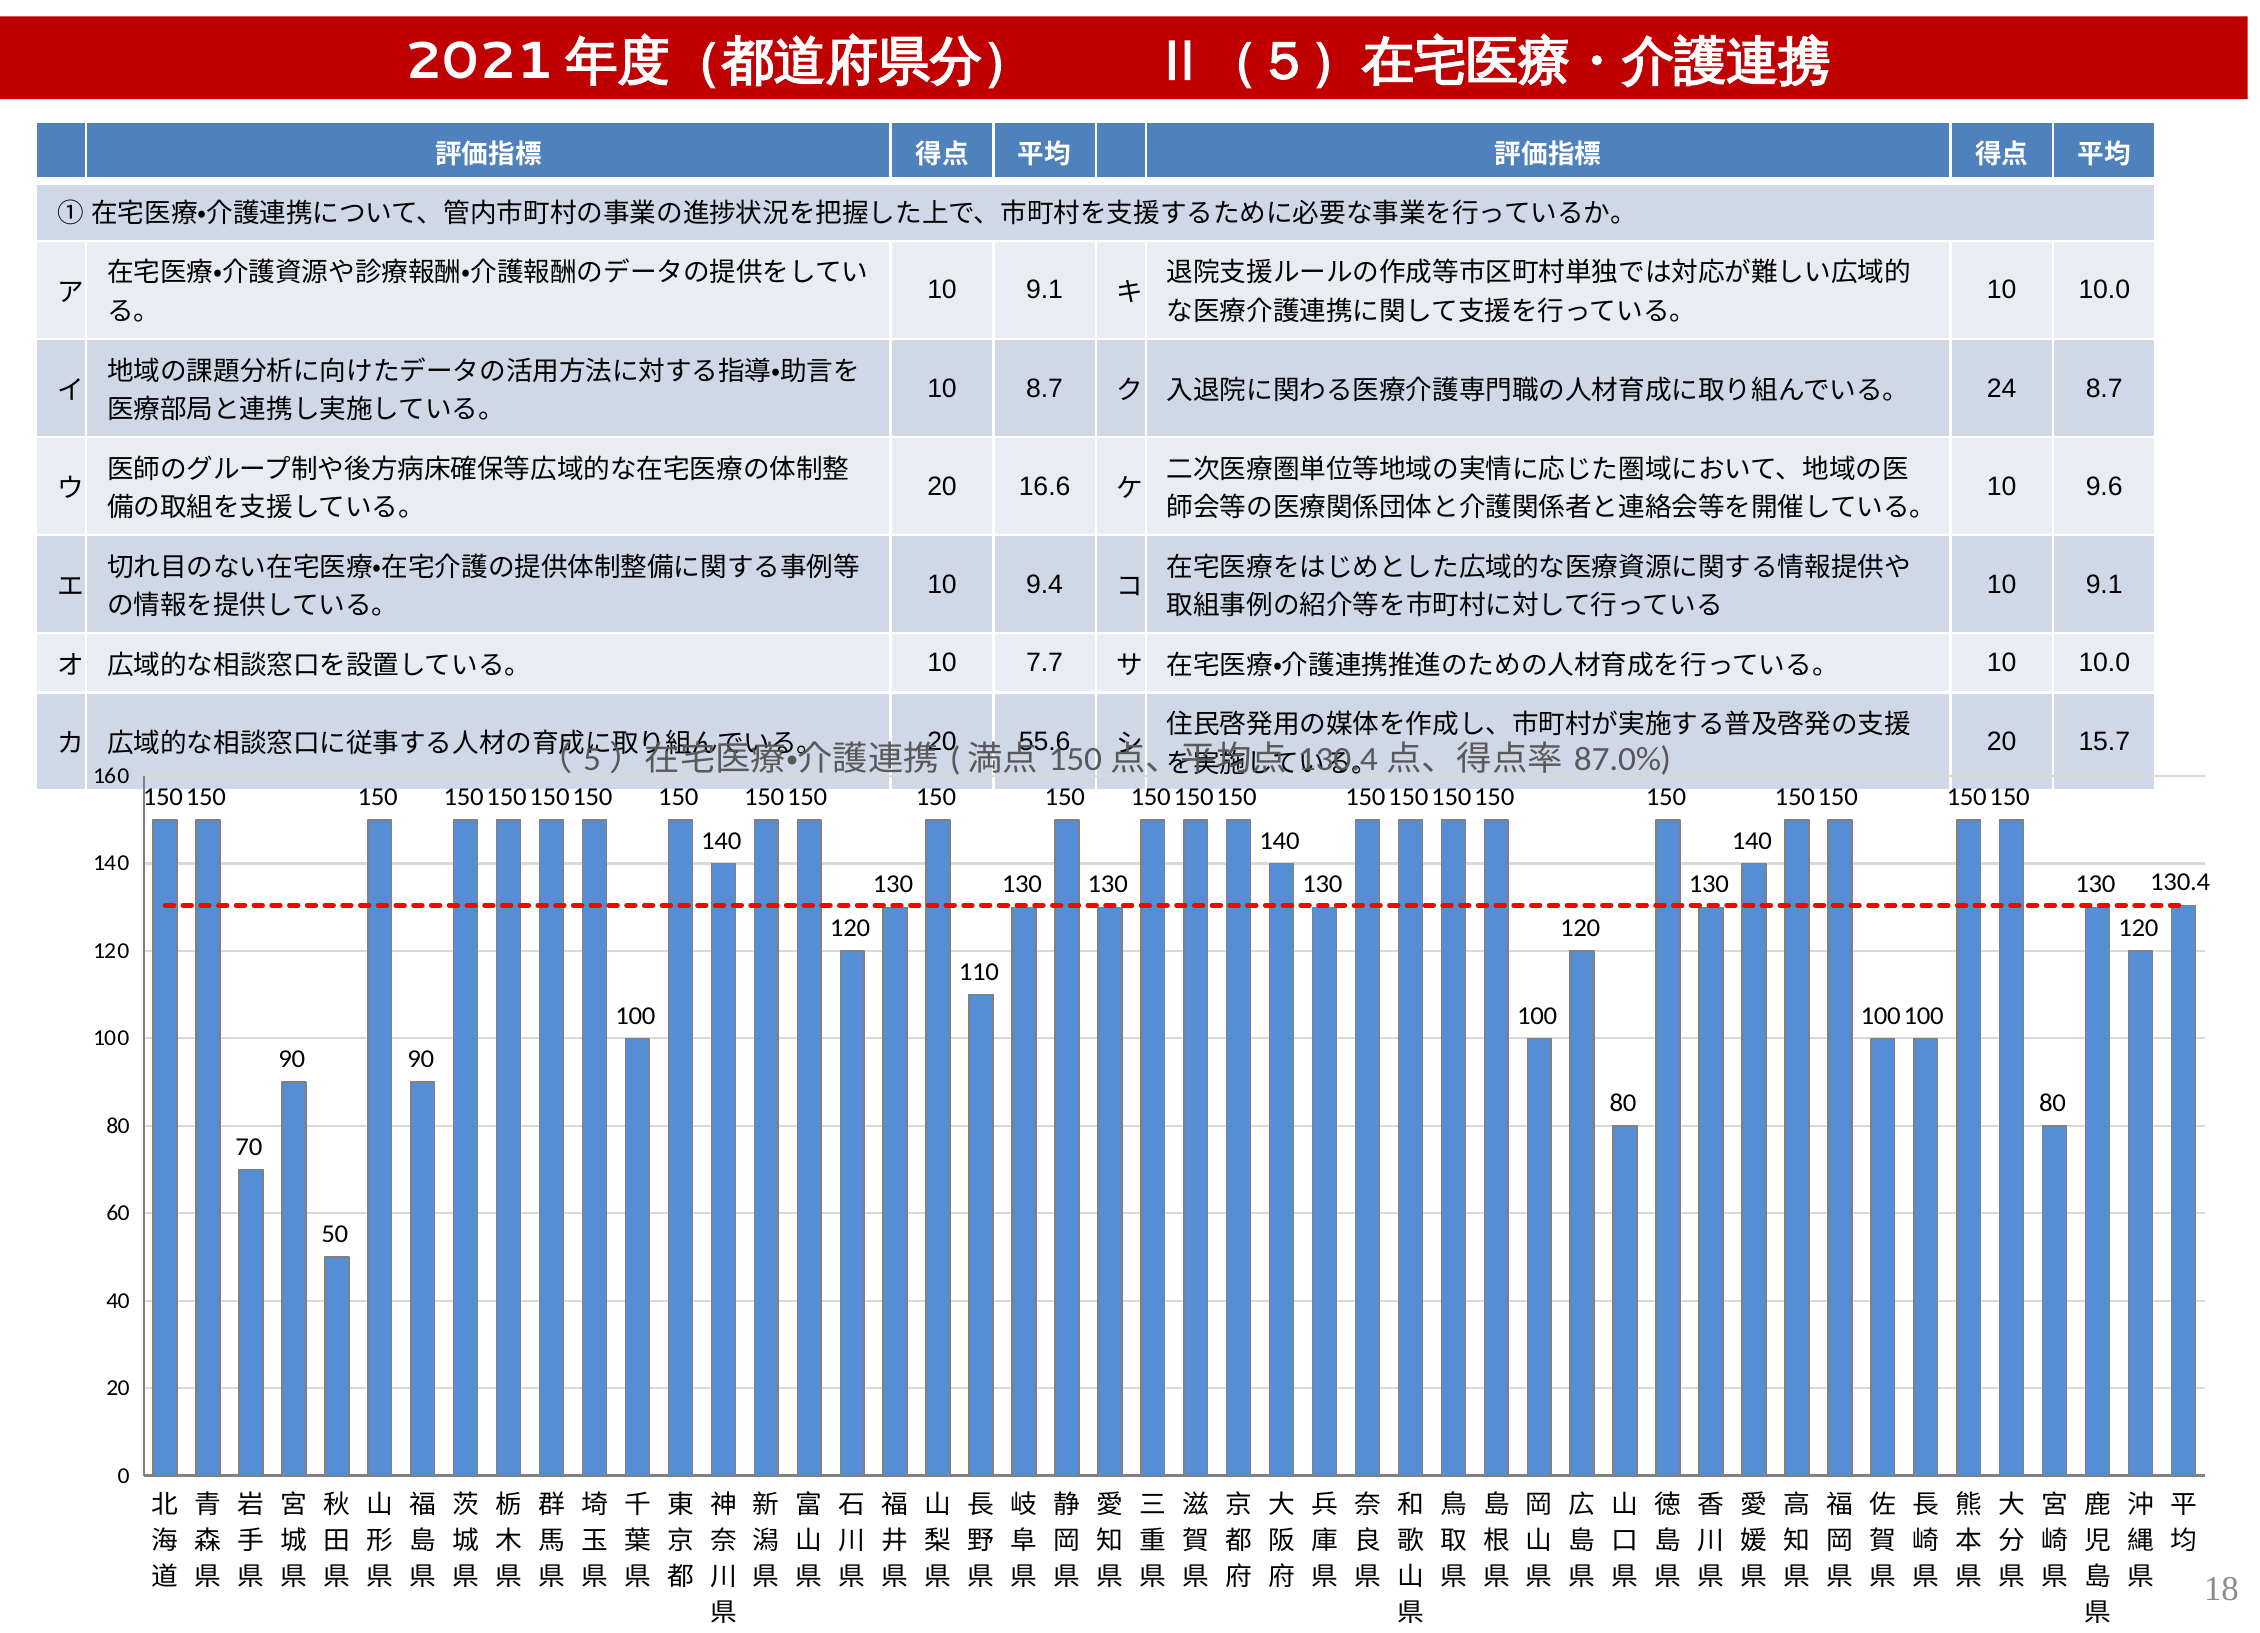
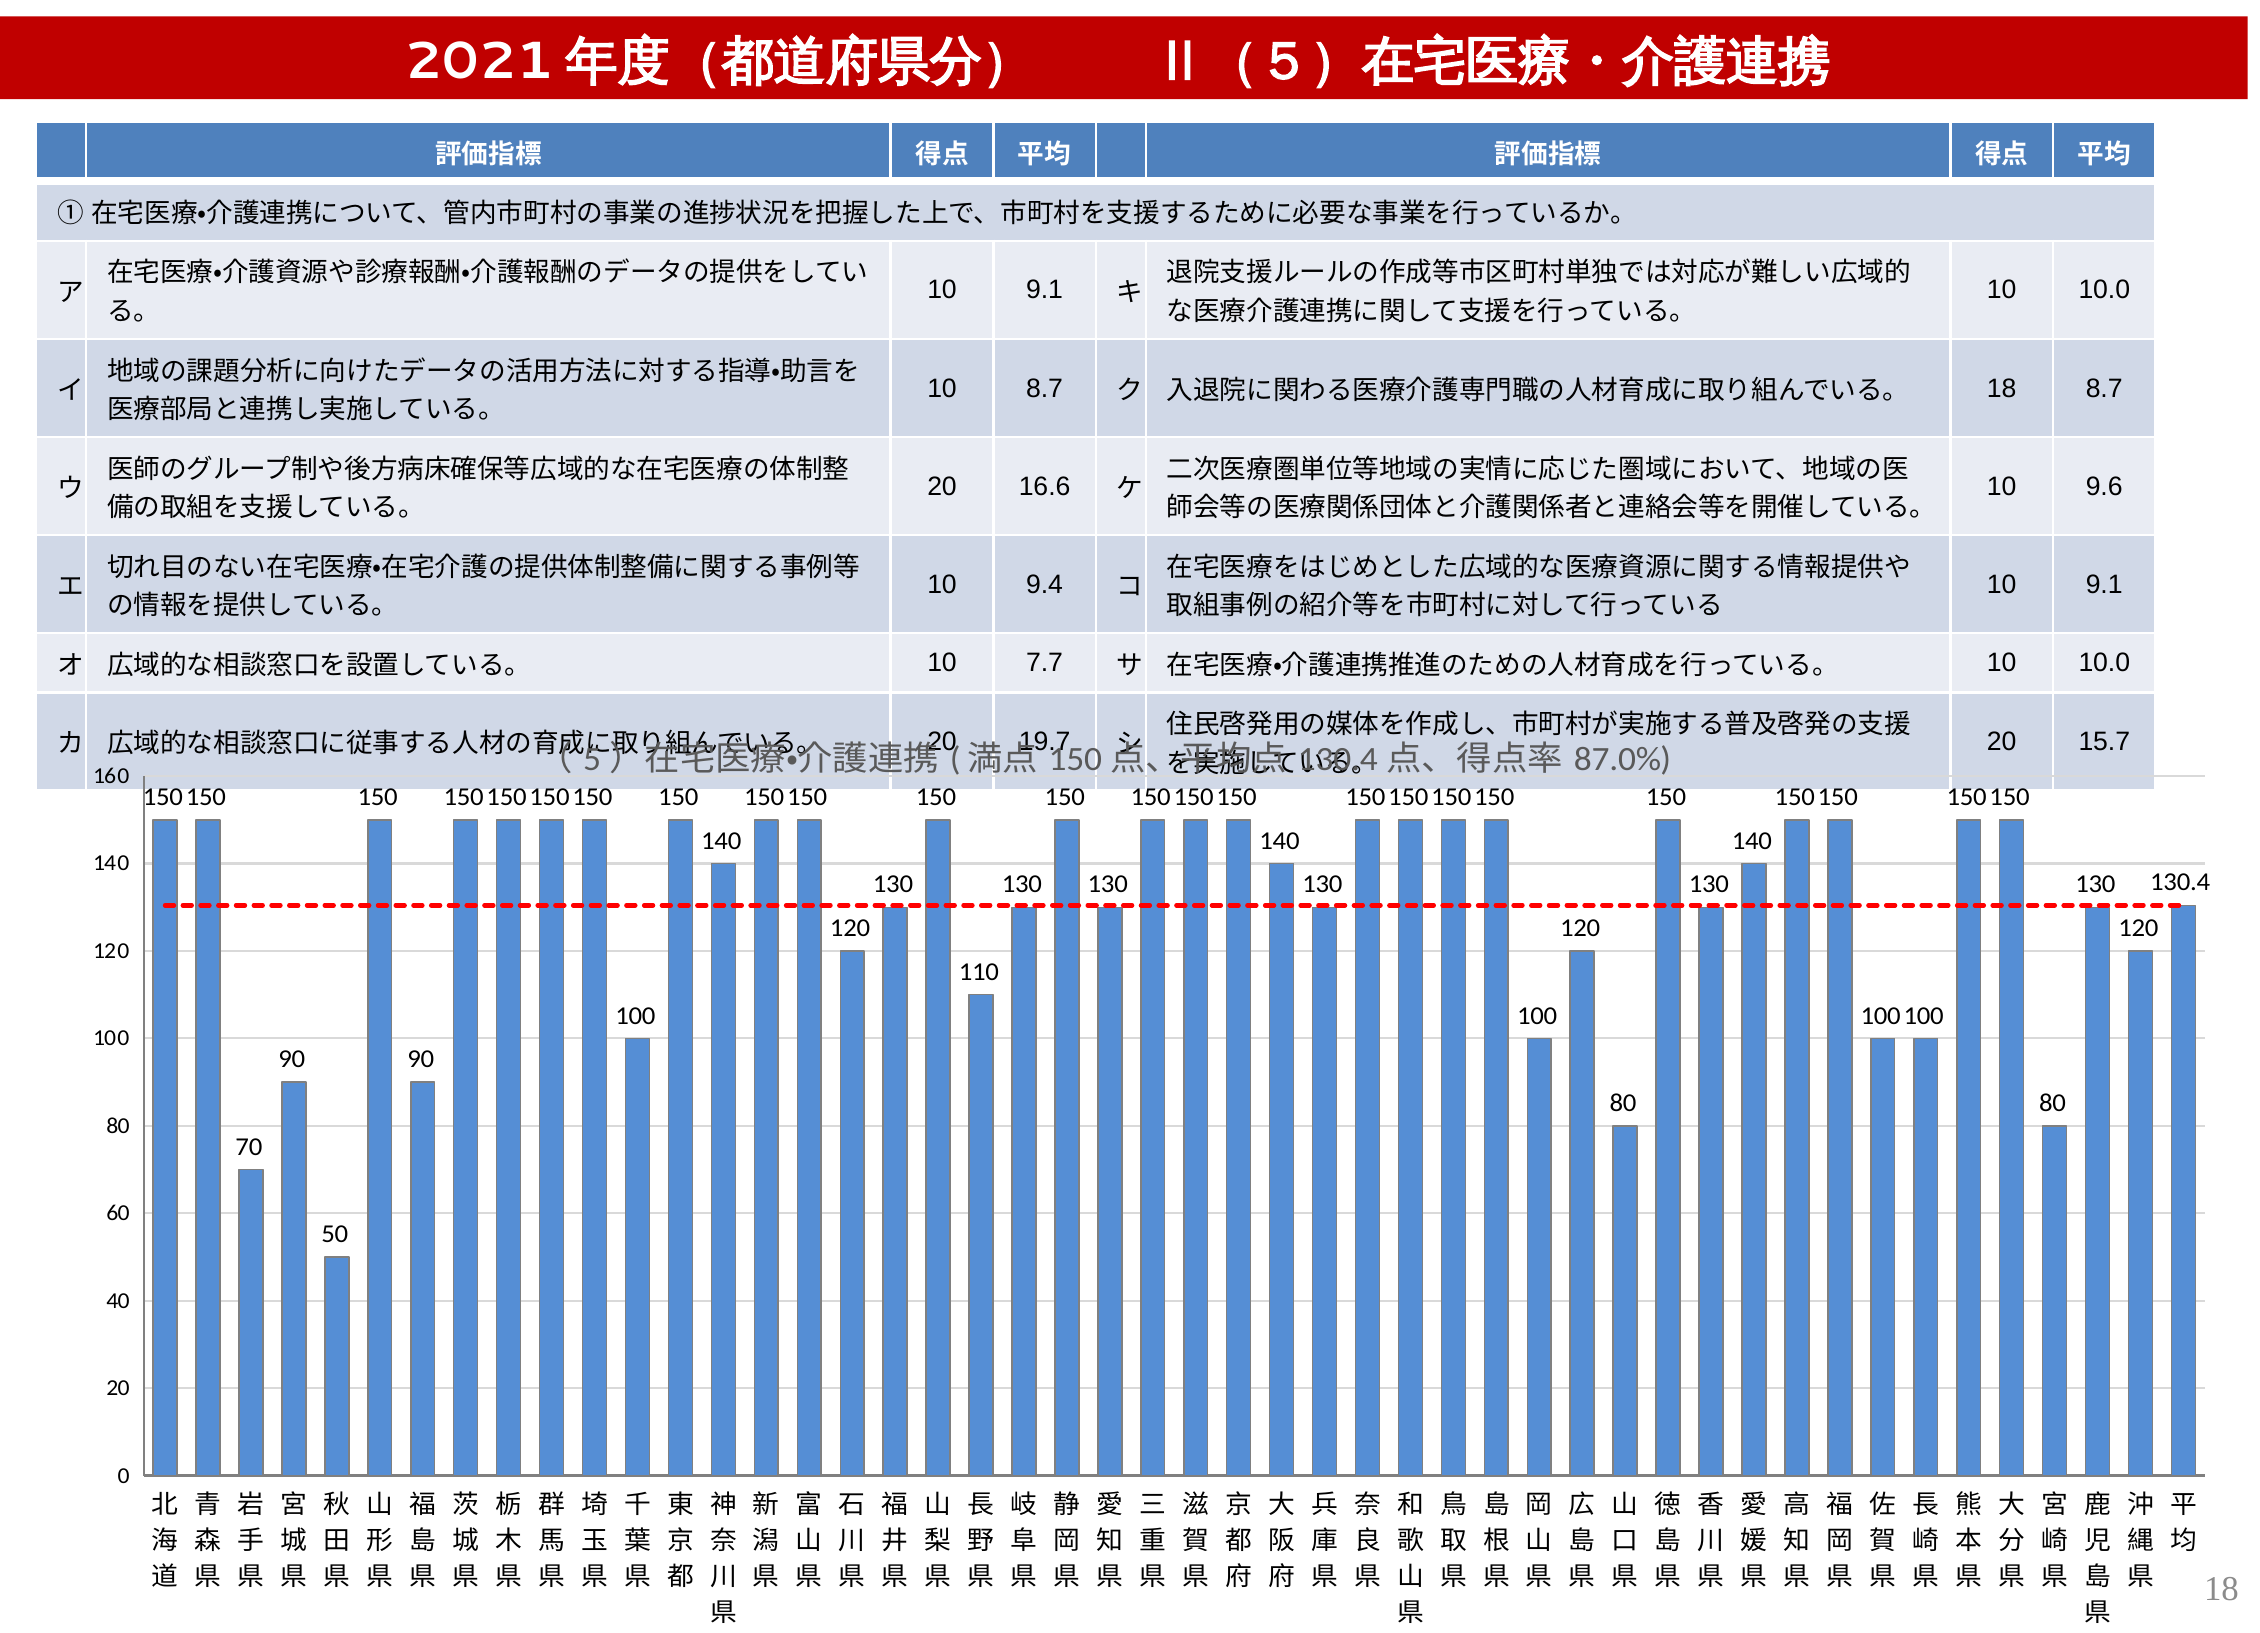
24 at (2002, 388): 24 -> 18
55.6: 55.6 -> 19.7
